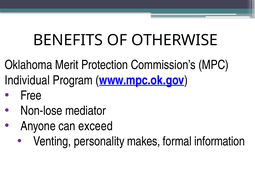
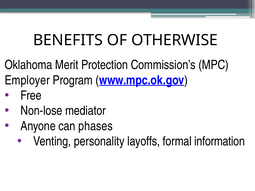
Individual: Individual -> Employer
exceed: exceed -> phases
makes: makes -> layoffs
